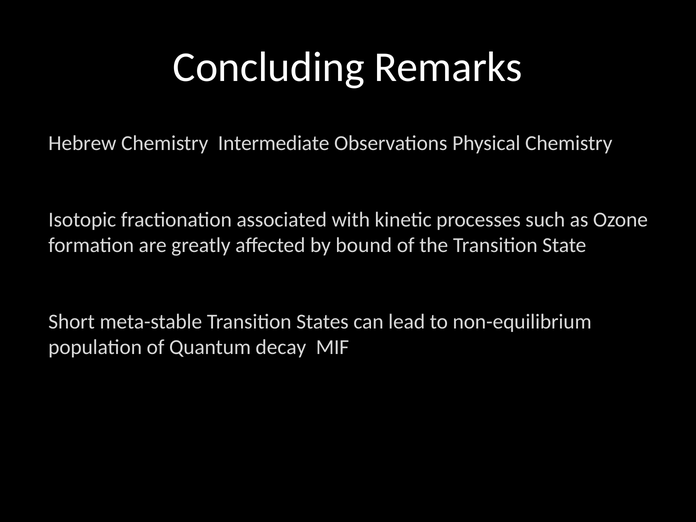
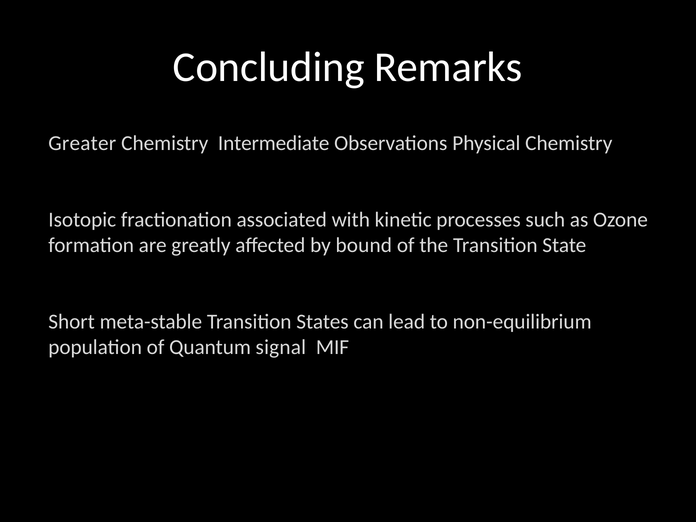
Hebrew: Hebrew -> Greater
decay: decay -> signal
